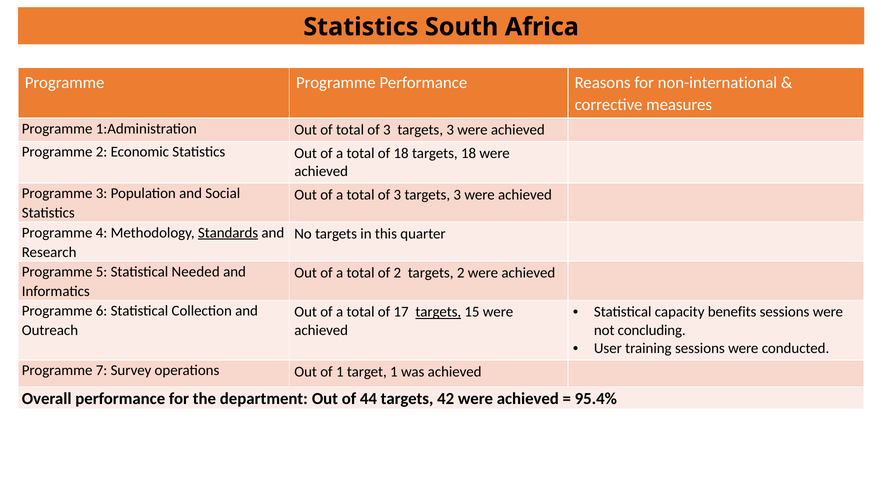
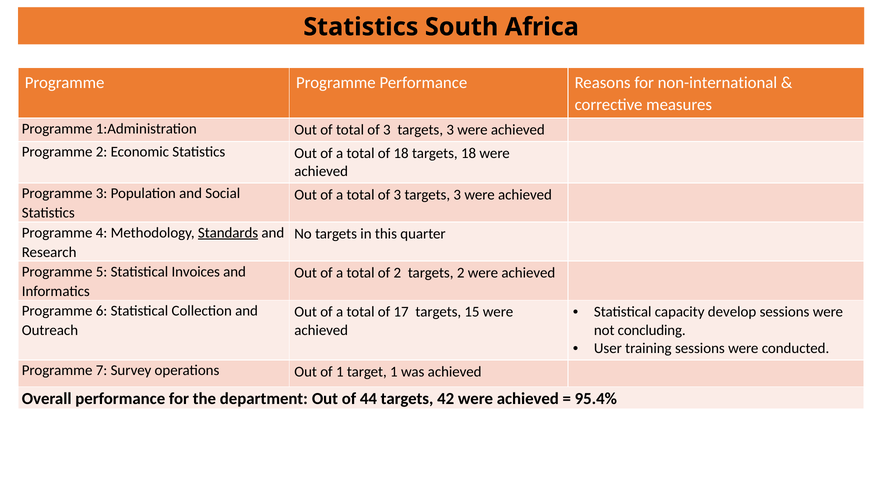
Needed: Needed -> Invoices
benefits: benefits -> develop
targets at (438, 312) underline: present -> none
